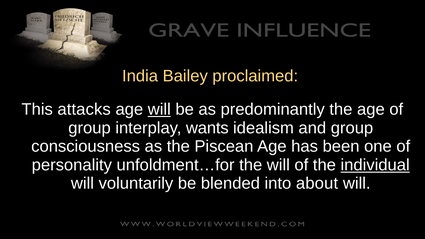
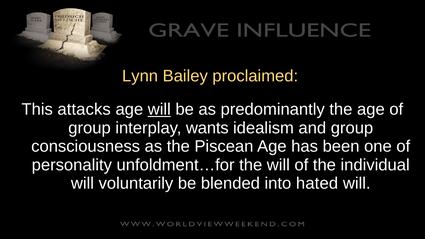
India: India -> Lynn
individual underline: present -> none
about: about -> hated
